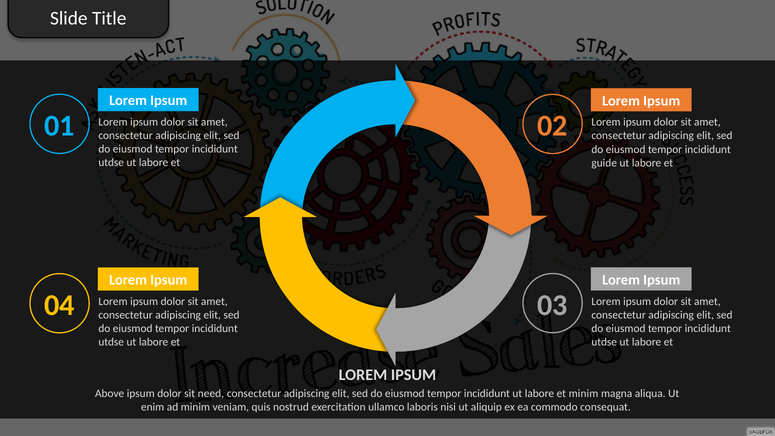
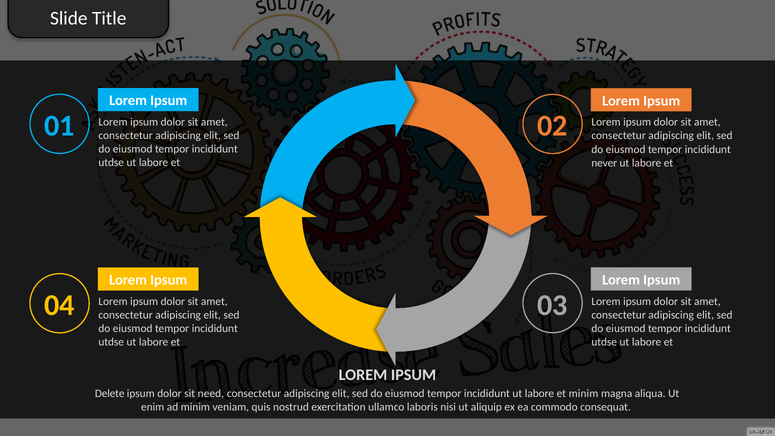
guide: guide -> never
Above: Above -> Delete
